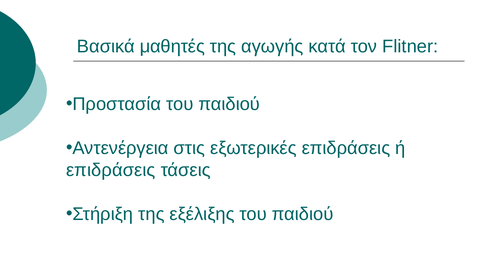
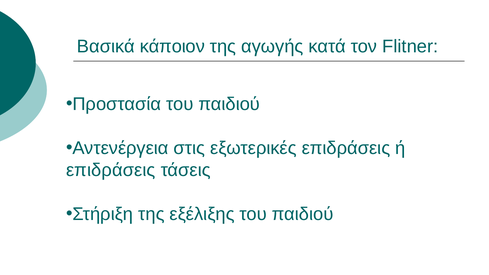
μαθητές: μαθητές -> κάποιον
